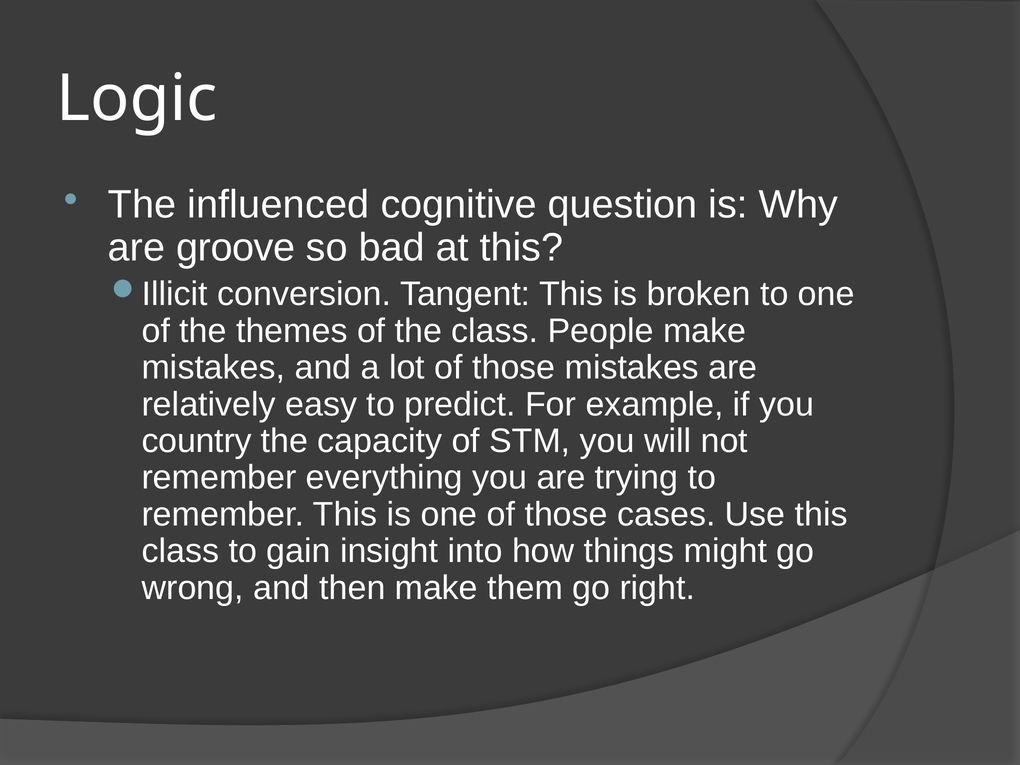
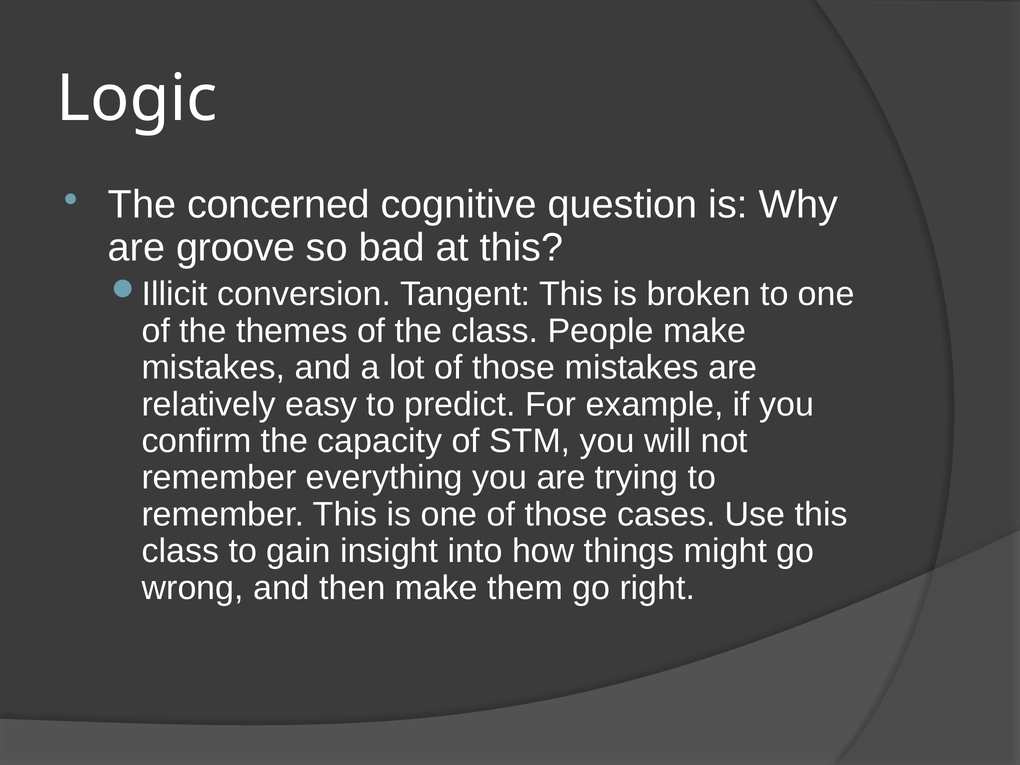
influenced: influenced -> concerned
country: country -> confirm
